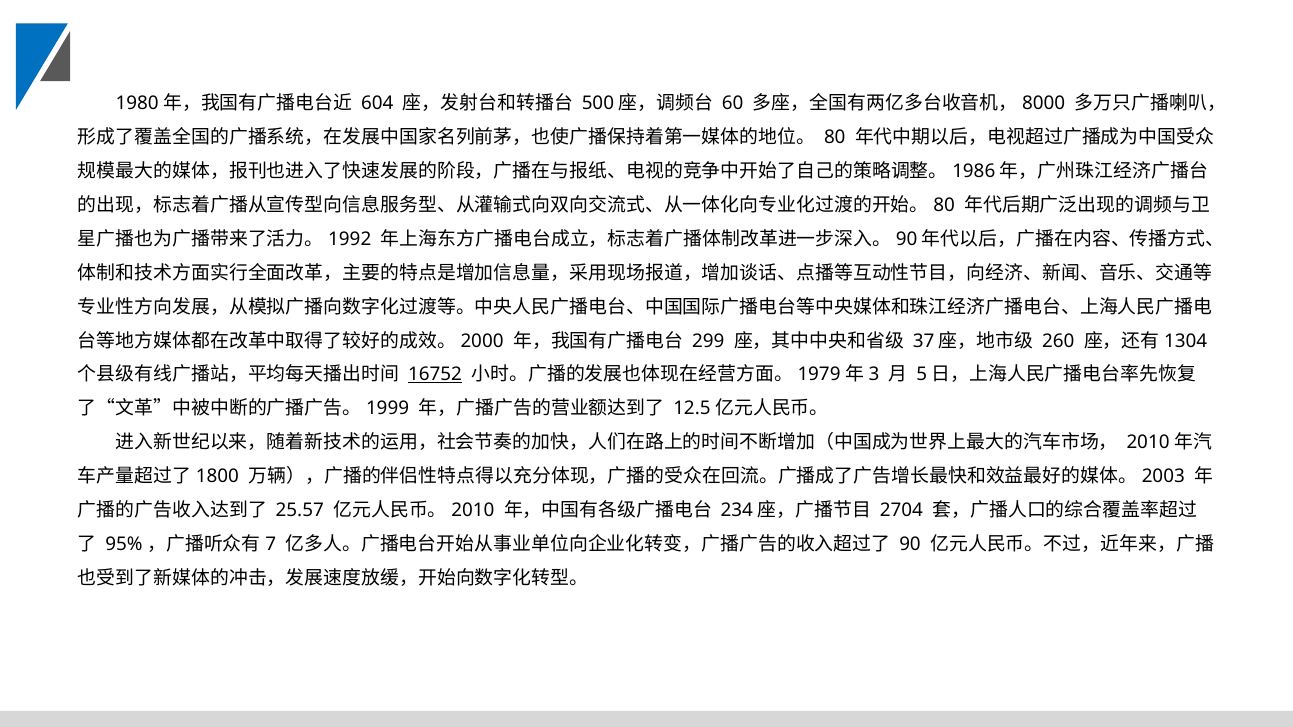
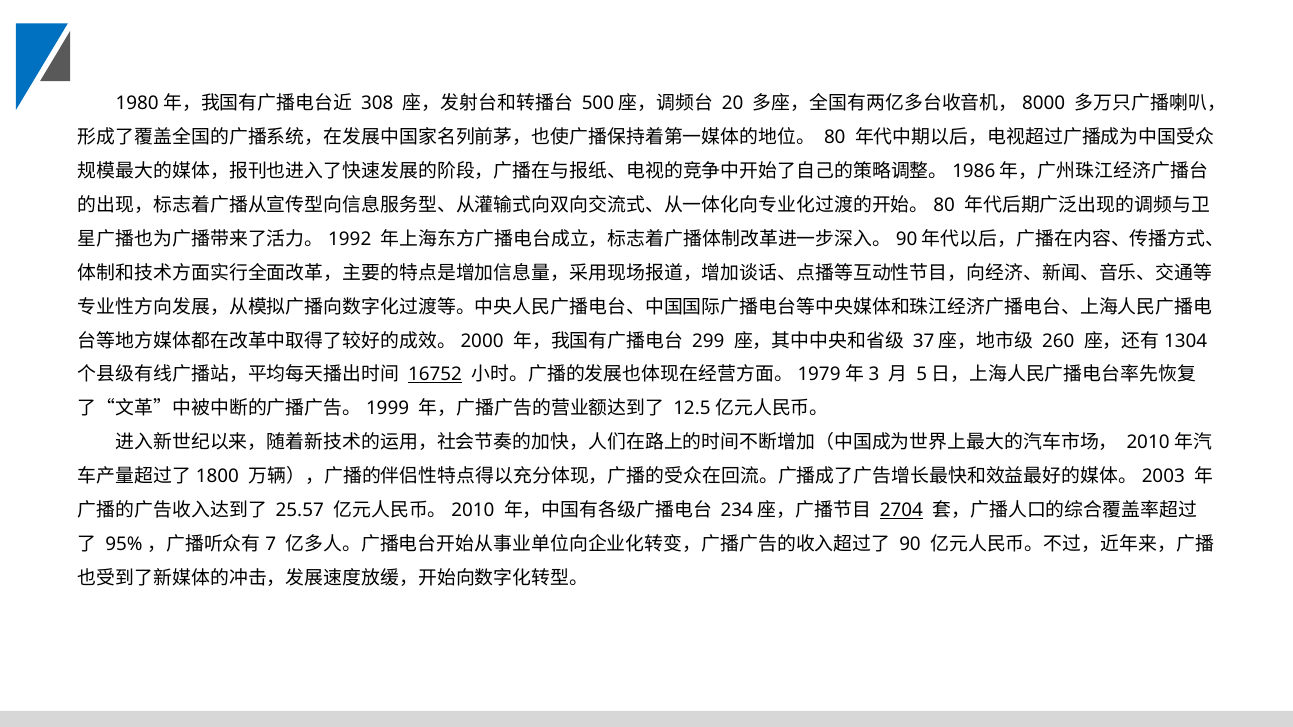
604: 604 -> 308
60: 60 -> 20
2704 underline: none -> present
